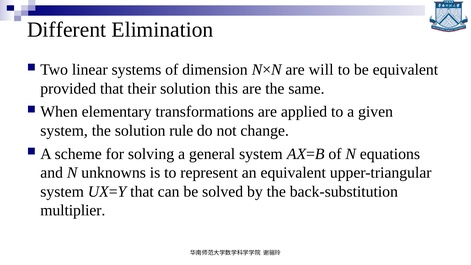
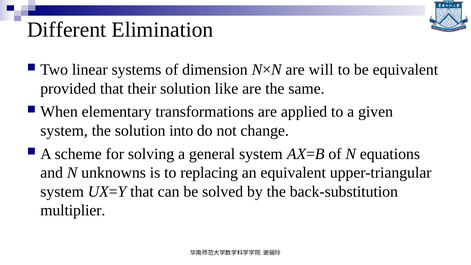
this: this -> like
rule: rule -> into
represent: represent -> replacing
